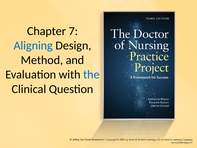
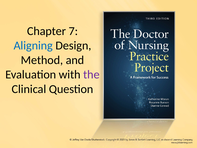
the colour: blue -> purple
